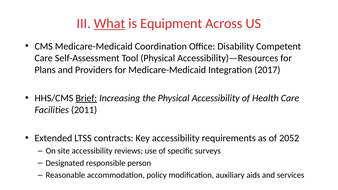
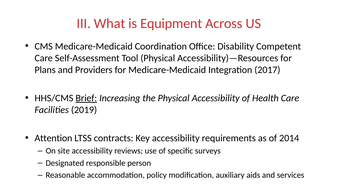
What underline: present -> none
2011: 2011 -> 2019
Extended: Extended -> Attention
2052: 2052 -> 2014
